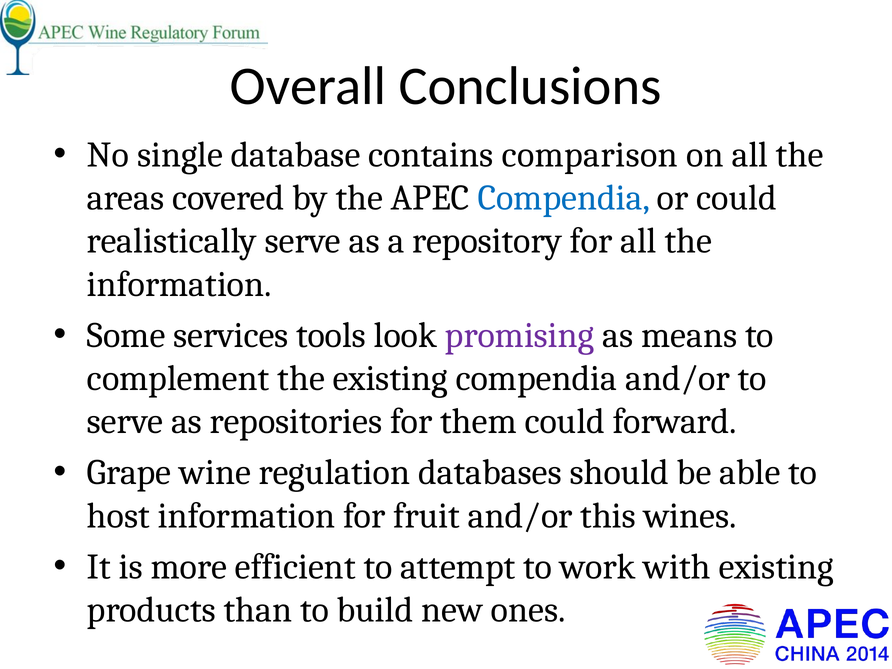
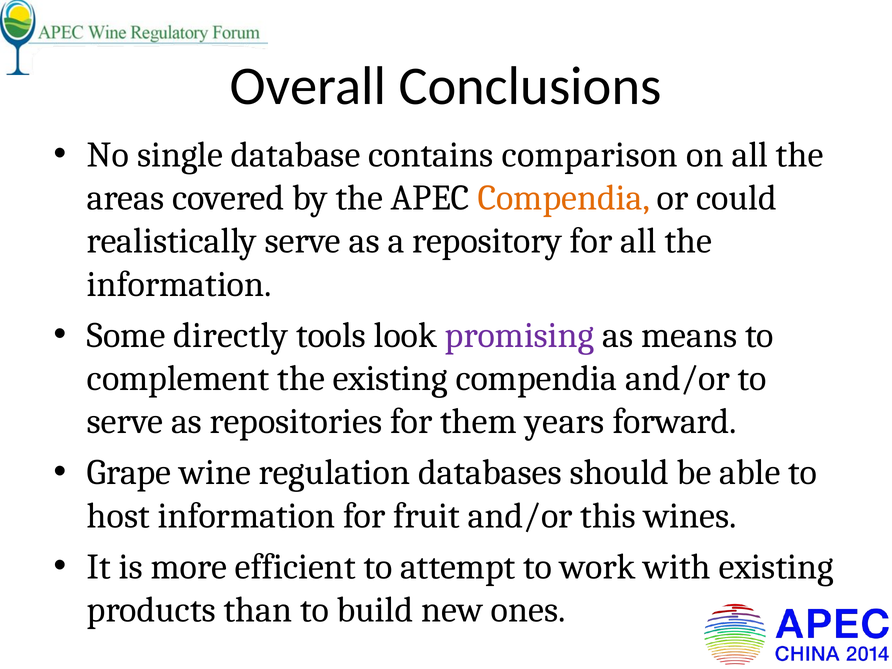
Compendia at (564, 198) colour: blue -> orange
services: services -> directly
them could: could -> years
